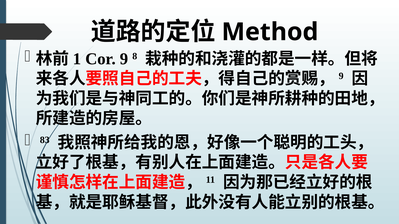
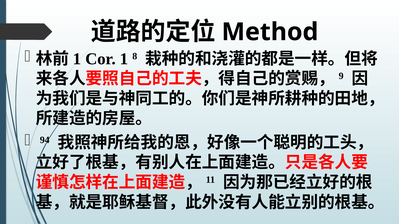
Cor 9: 9 -> 1
83: 83 -> 94
